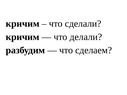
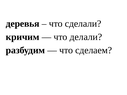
кричим at (23, 24): кричим -> деревья
